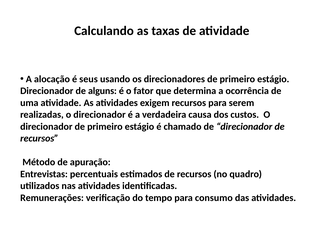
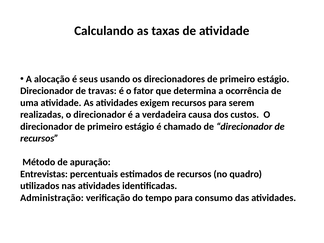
alguns: alguns -> travas
Remunerações: Remunerações -> Administração
